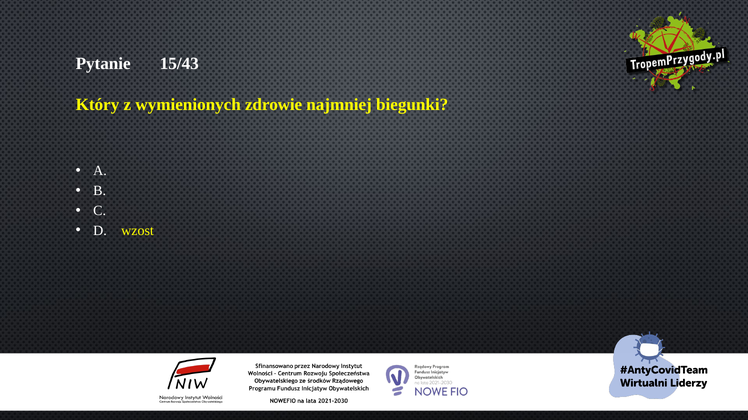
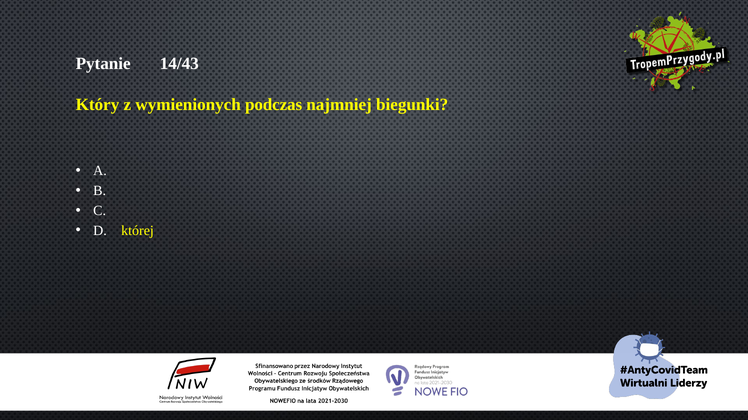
15/43: 15/43 -> 14/43
zdrowie: zdrowie -> podczas
wzost: wzost -> której
